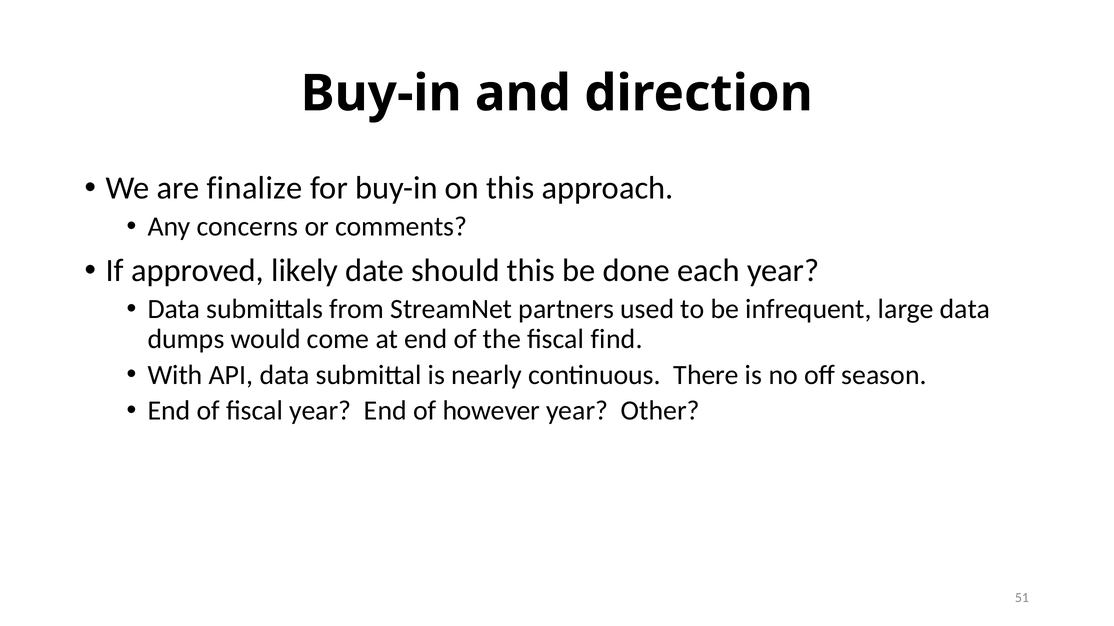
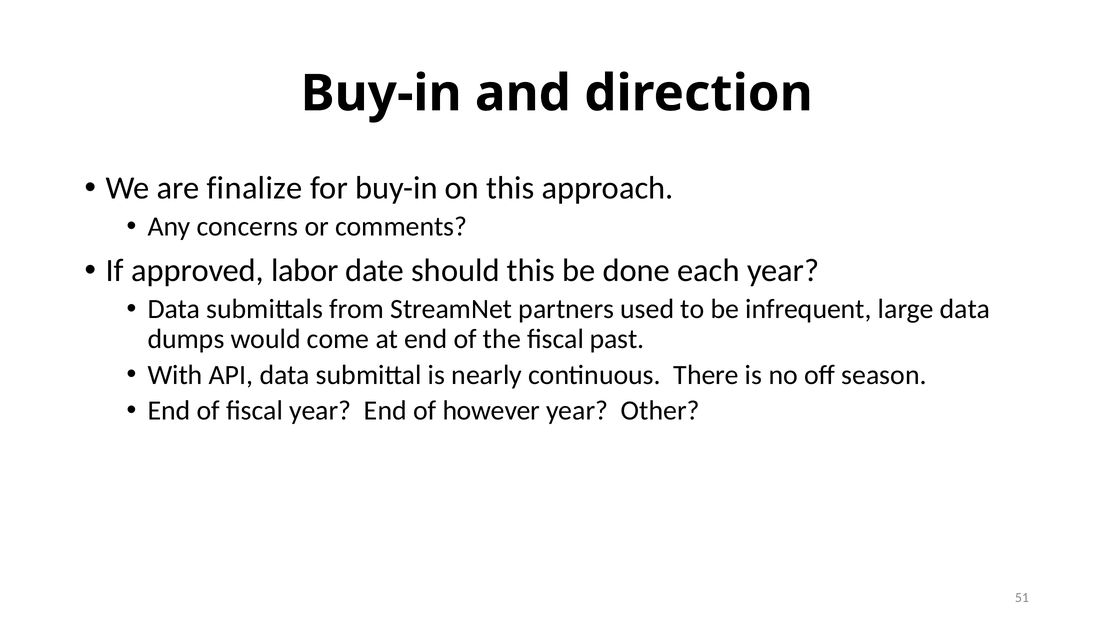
likely: likely -> labor
find: find -> past
